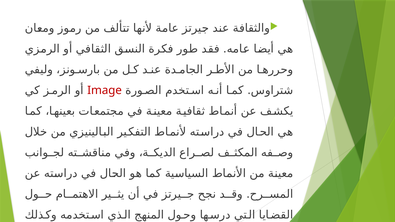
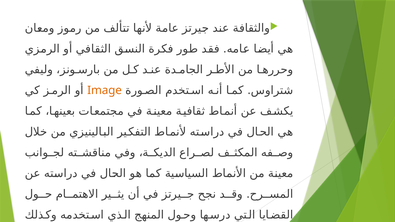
Image colour: red -> orange
